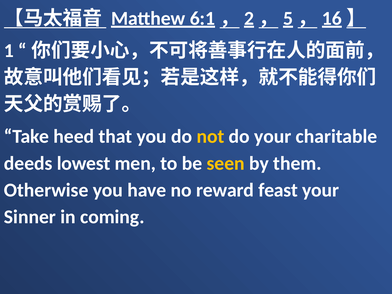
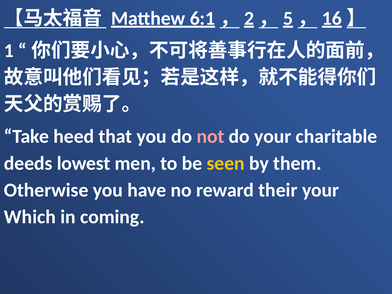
not colour: yellow -> pink
feast: feast -> their
Sinner: Sinner -> Which
